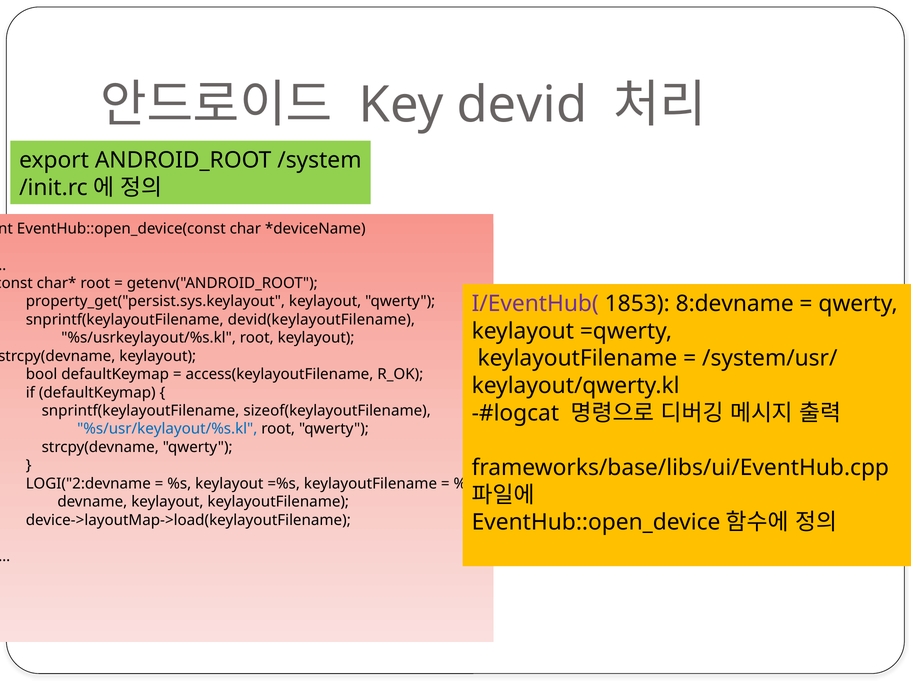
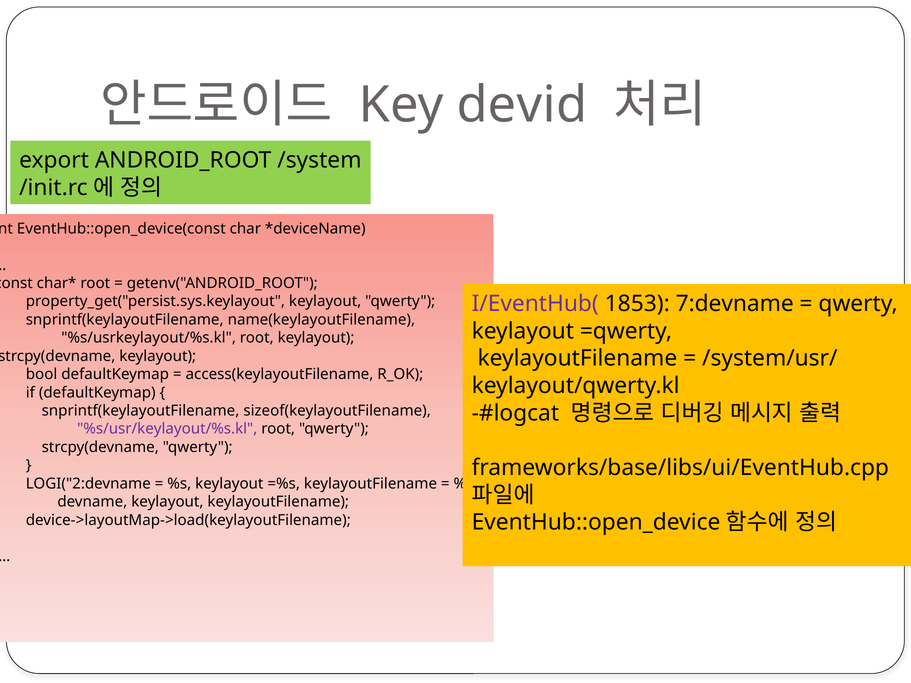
8:devname: 8:devname -> 7:devname
devid(keylayoutFilename: devid(keylayoutFilename -> name(keylayoutFilename
%s/usr/keylayout/%s.kl colour: blue -> purple
